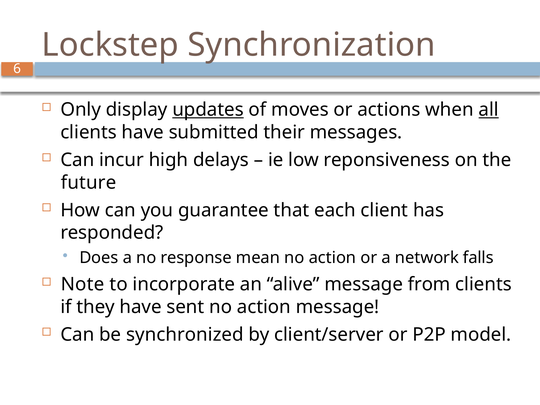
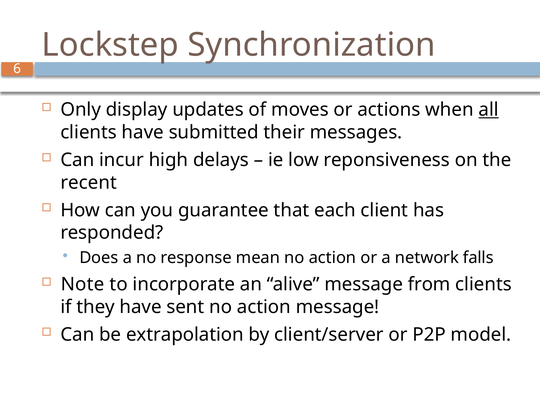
updates underline: present -> none
future: future -> recent
synchronized: synchronized -> extrapolation
